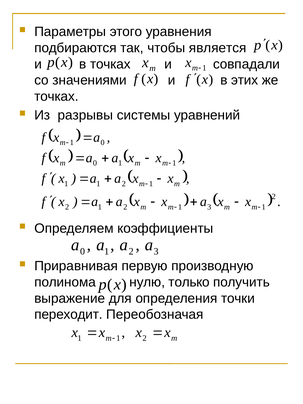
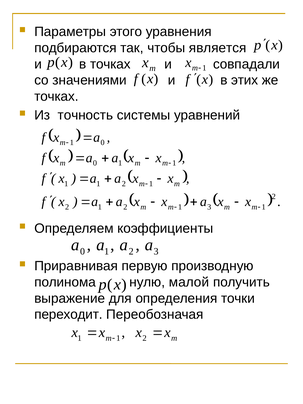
разрывы: разрывы -> точность
только: только -> малой
